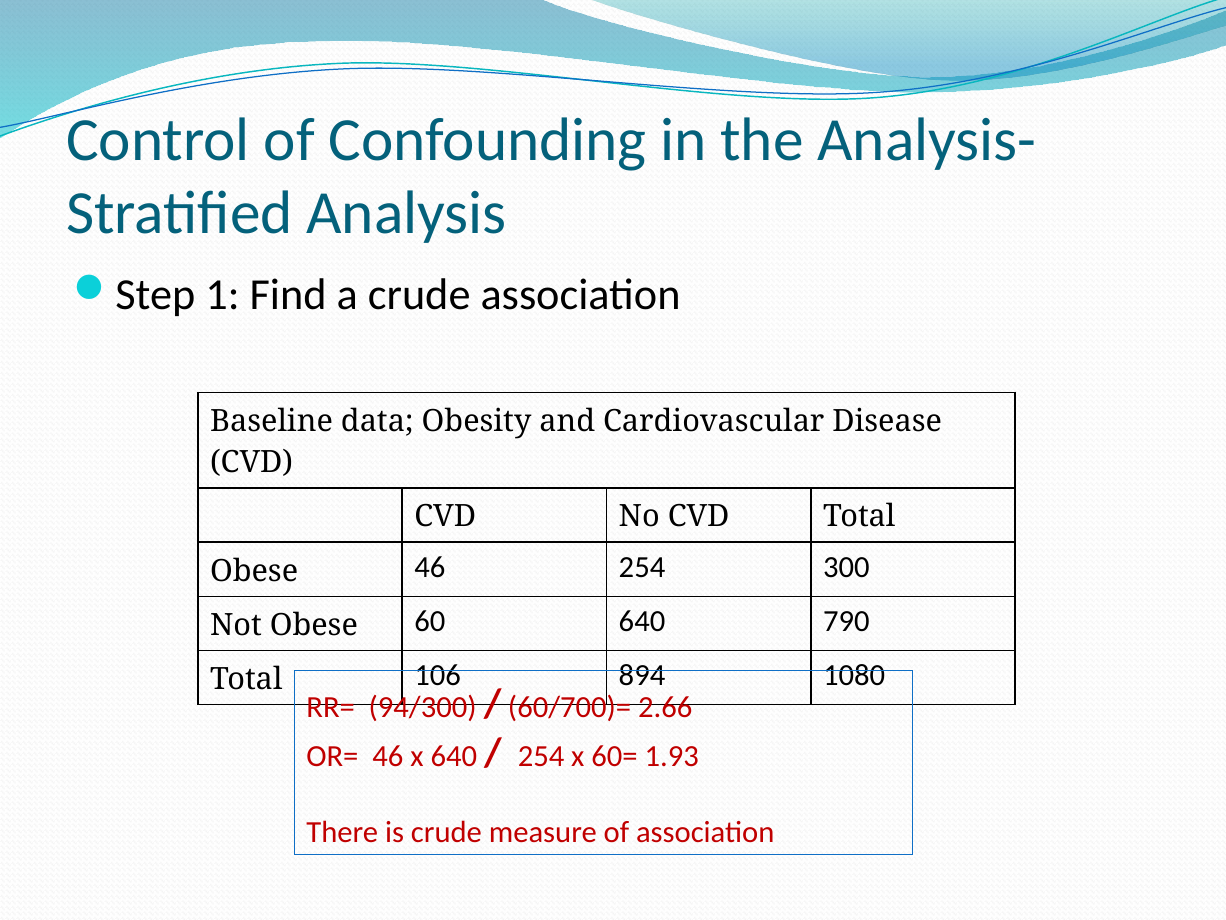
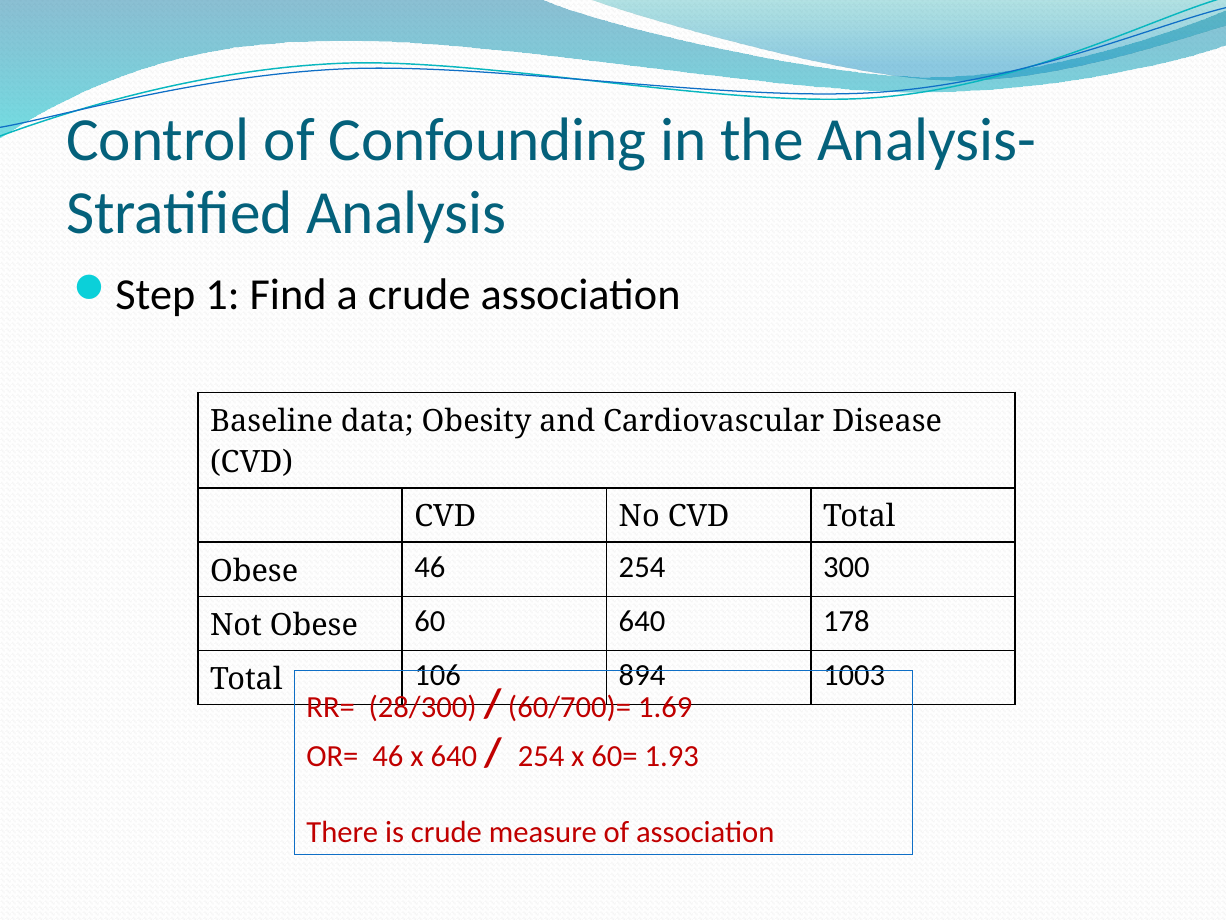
790: 790 -> 178
1080: 1080 -> 1003
94/300: 94/300 -> 28/300
2.66: 2.66 -> 1.69
